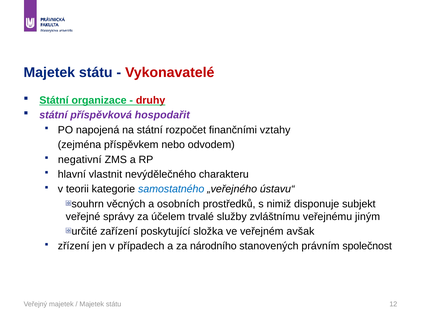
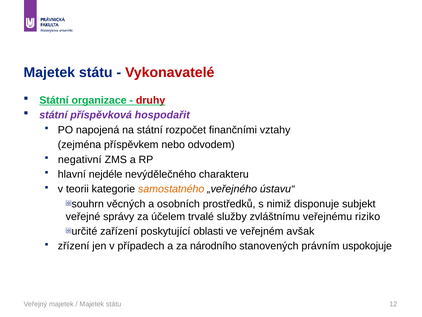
vlastnit: vlastnit -> nejdéle
samostatného colour: blue -> orange
jiným: jiným -> riziko
složka: složka -> oblasti
společnost: společnost -> uspokojuje
